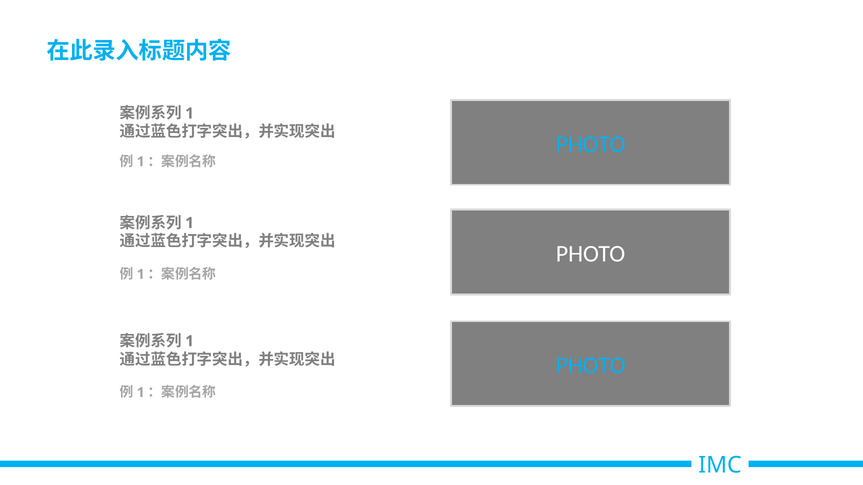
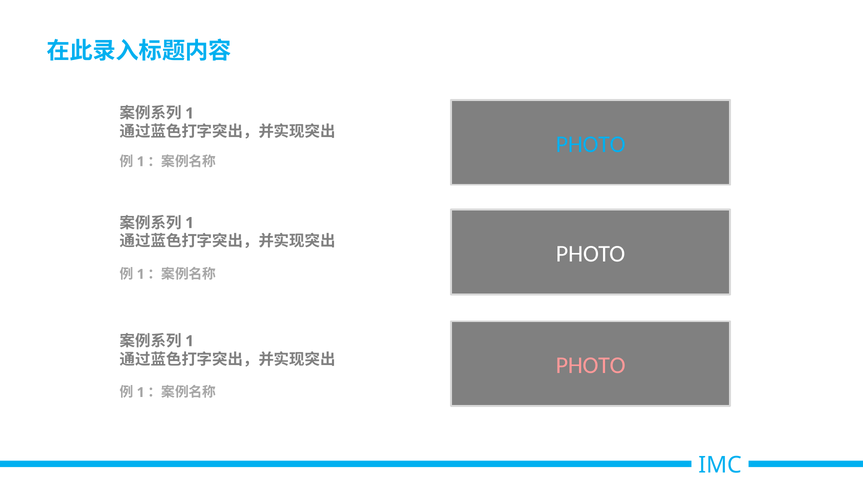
PHOTO at (591, 366) colour: light blue -> pink
